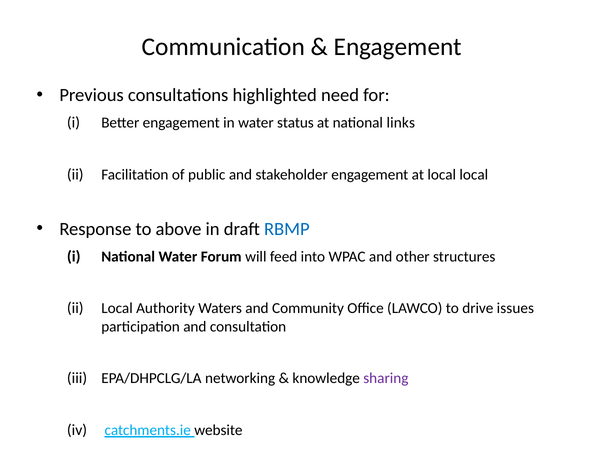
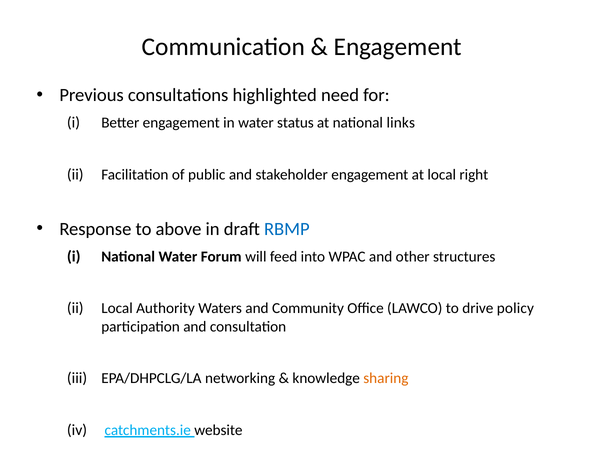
local local: local -> right
issues: issues -> policy
sharing colour: purple -> orange
